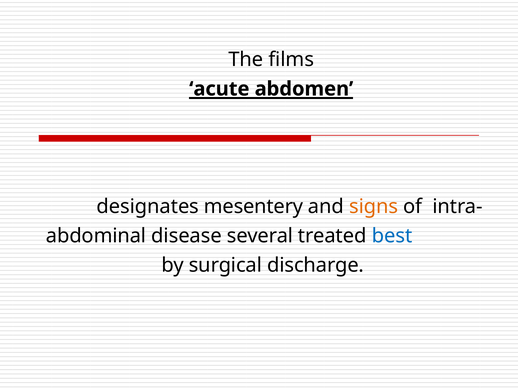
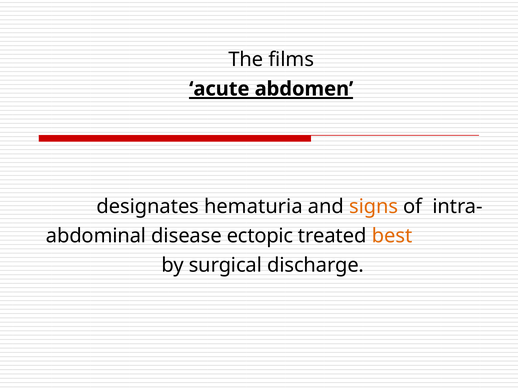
mesentery: mesentery -> hematuria
several: several -> ectopic
best colour: blue -> orange
